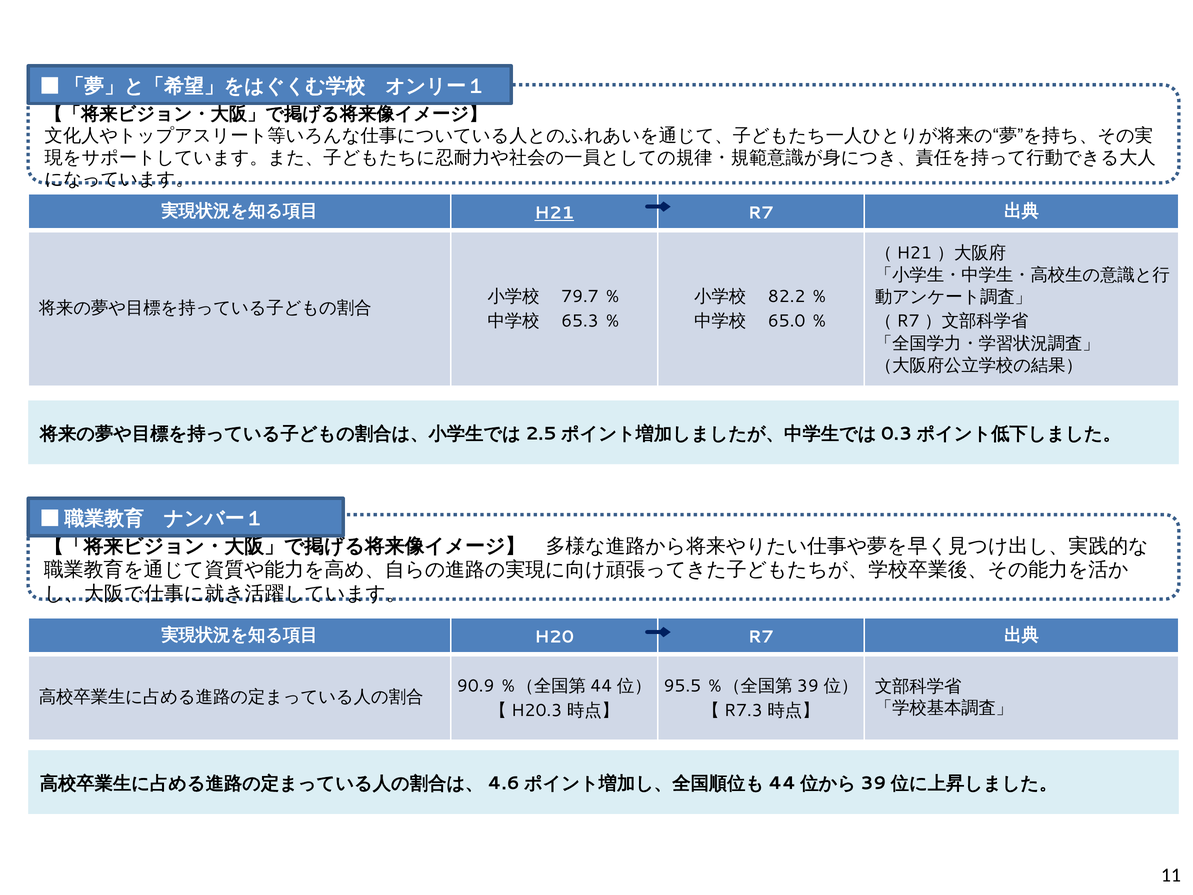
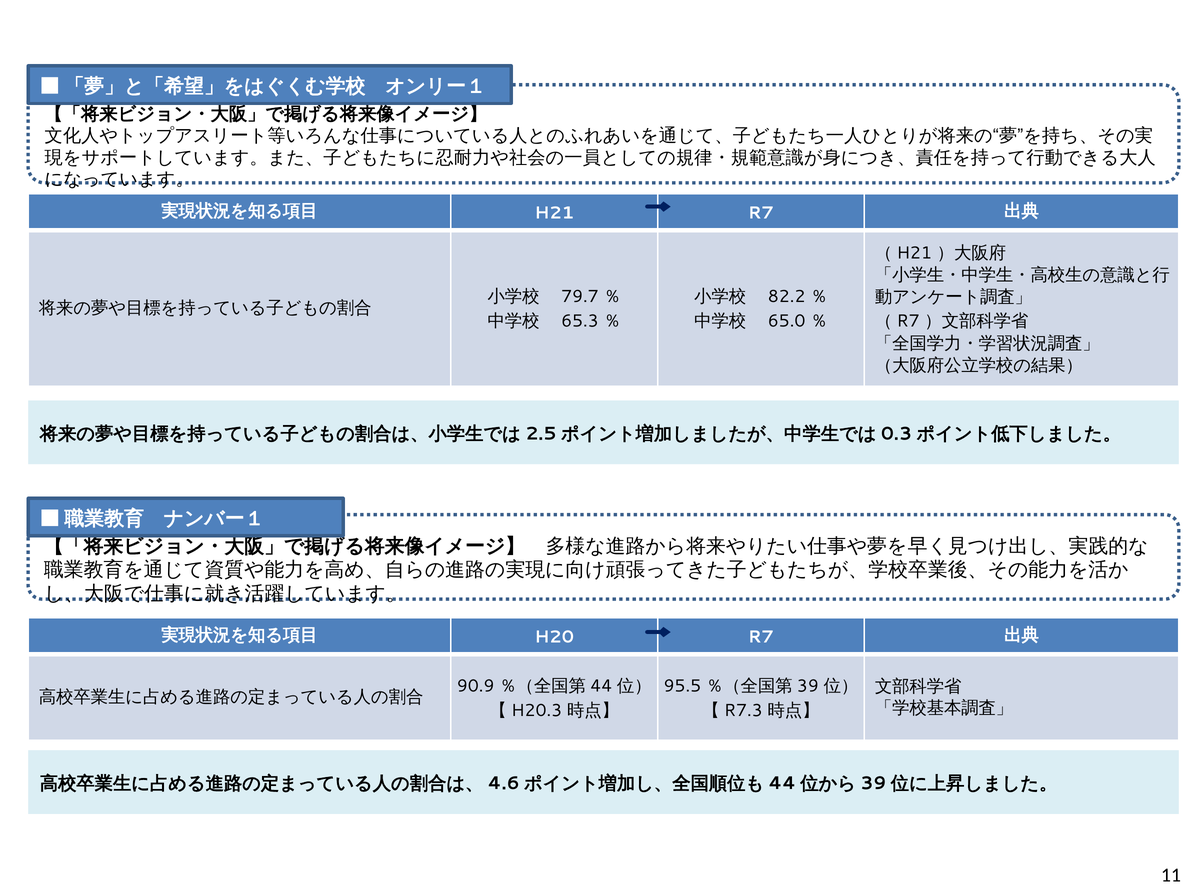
H21 underline: present -> none
